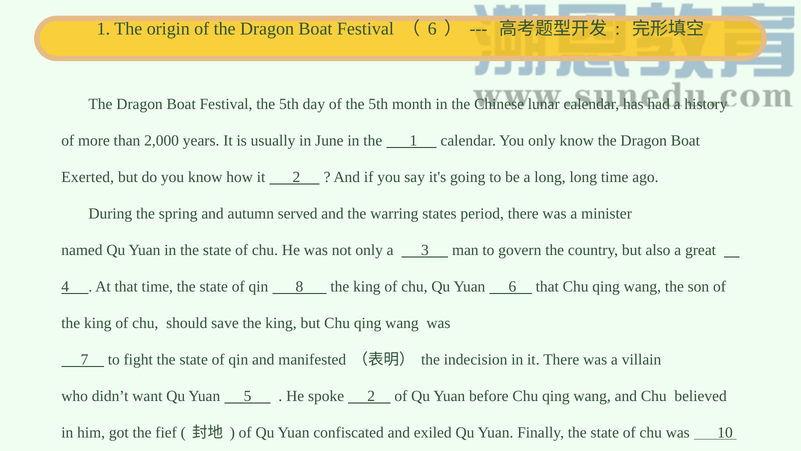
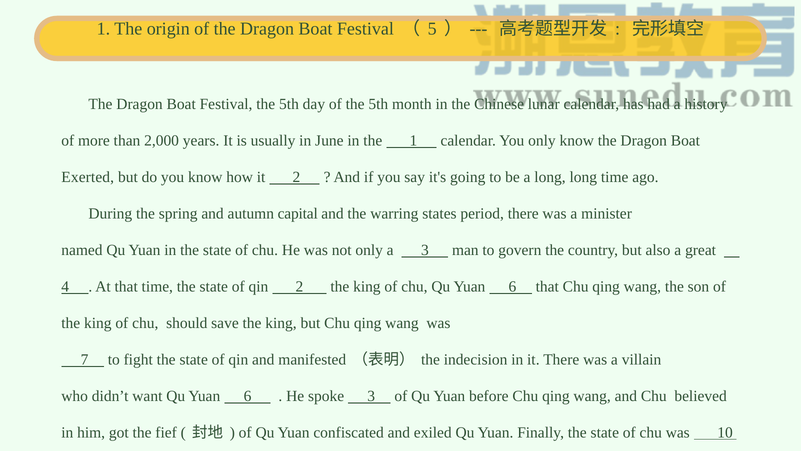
6 at (432, 29): 6 -> 5
served: served -> capital
qin 8: 8 -> 2
want Qu Yuan 5: 5 -> 6
spoke 2: 2 -> 3
